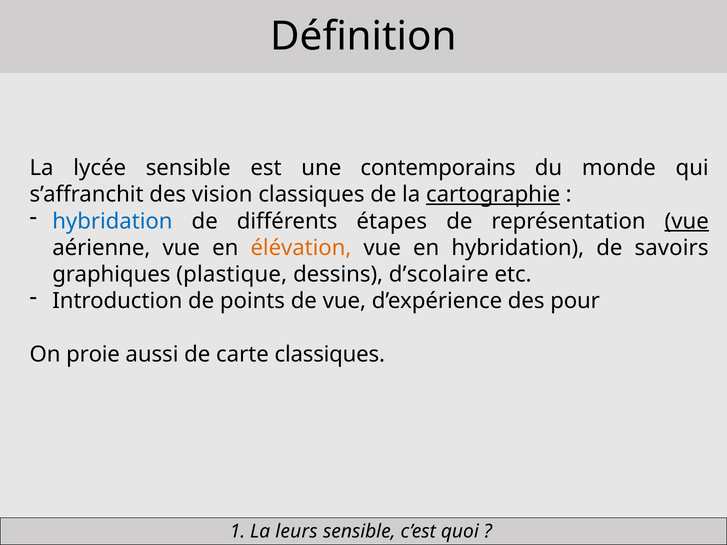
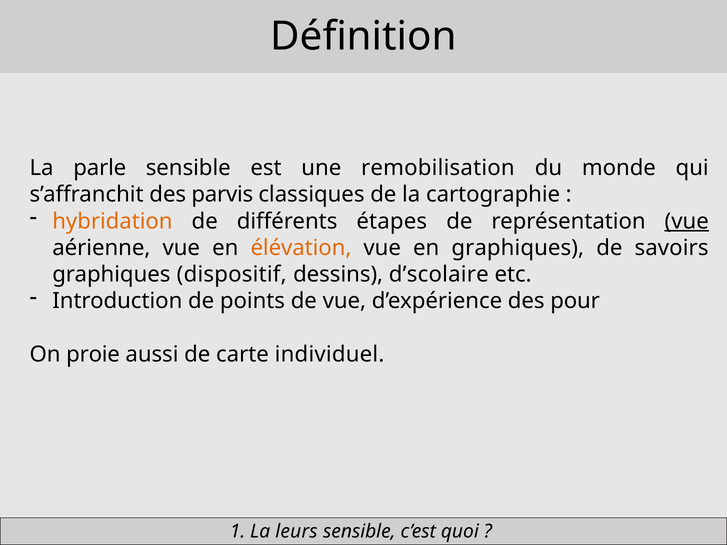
lycée: lycée -> parle
contemporains: contemporains -> remobilisation
vision: vision -> parvis
cartographie underline: present -> none
hybridation at (112, 221) colour: blue -> orange
en hybridation: hybridation -> graphiques
plastique: plastique -> dispositif
carte classiques: classiques -> individuel
